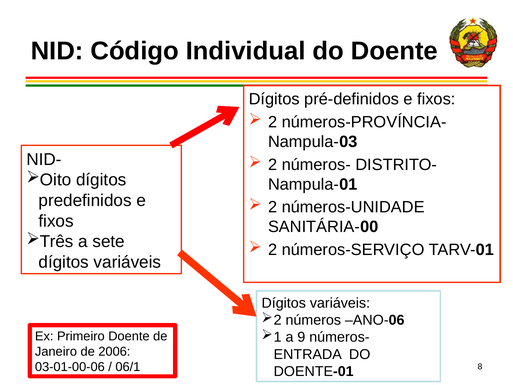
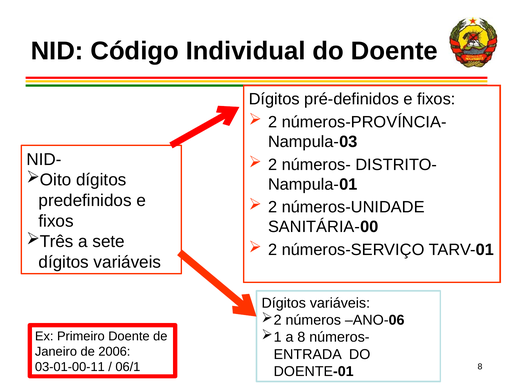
a 9: 9 -> 8
03-01-00-06: 03-01-00-06 -> 03-01-00-11
